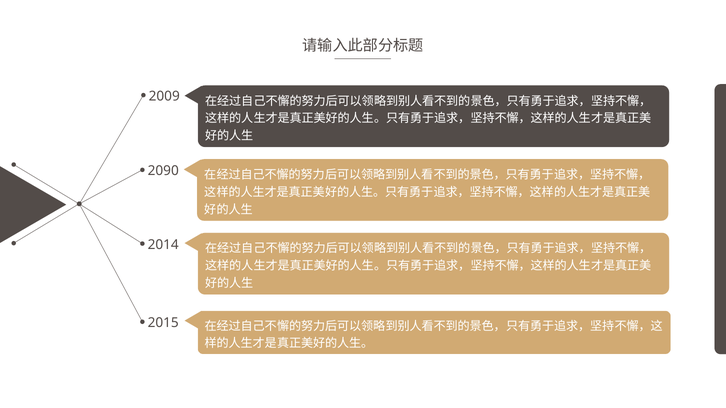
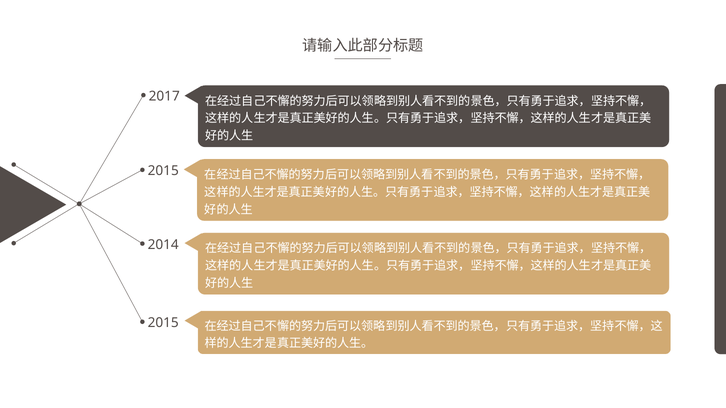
2009: 2009 -> 2017
2090 at (163, 171): 2090 -> 2015
